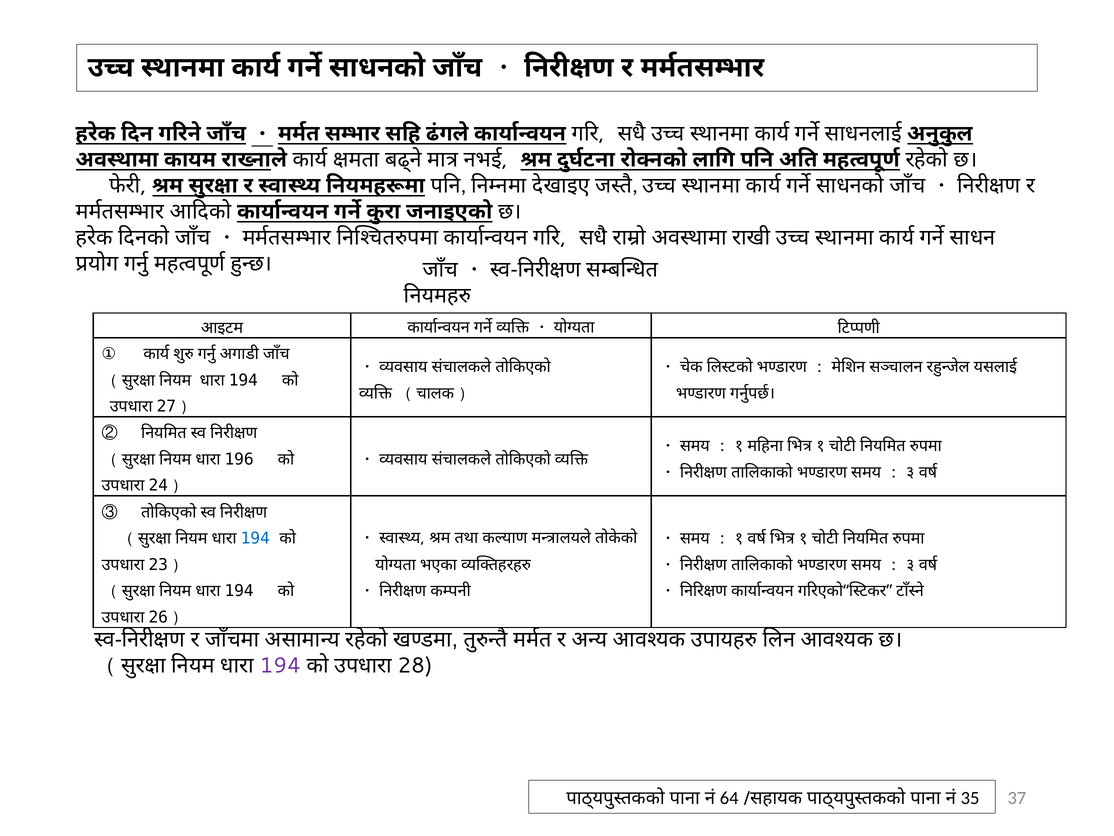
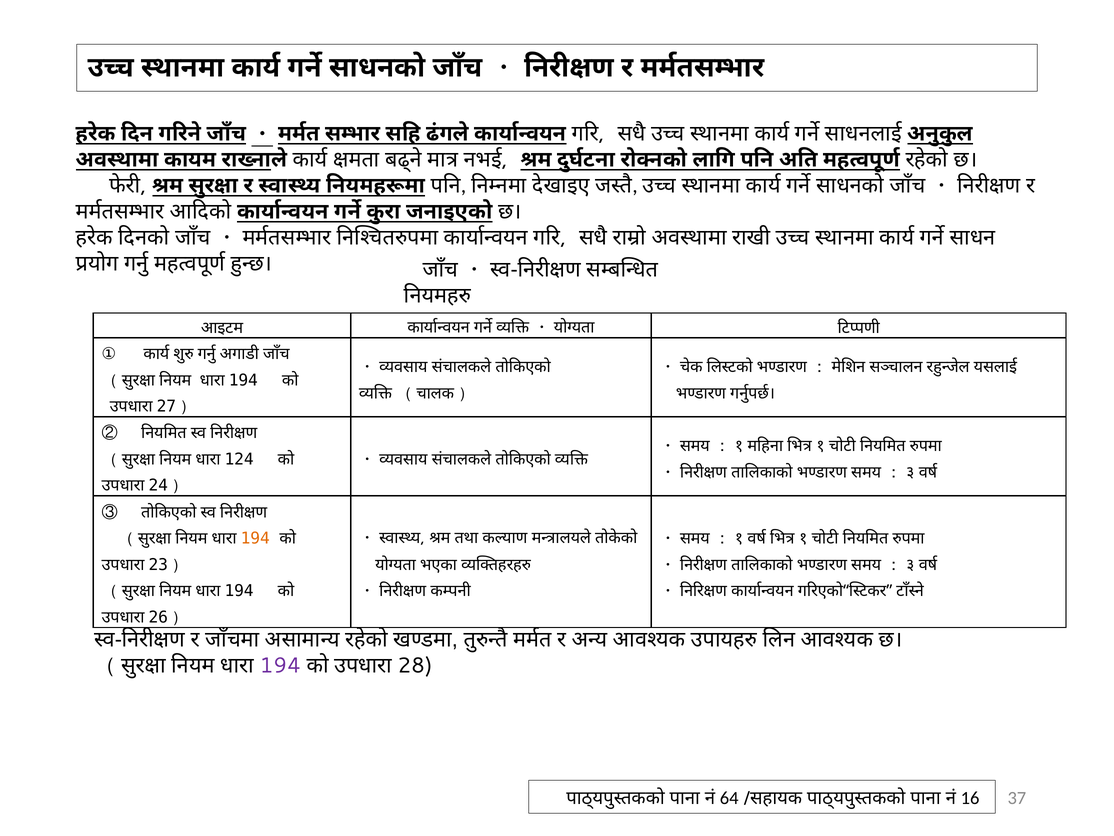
196: 196 -> 124
194 at (255, 538) colour: blue -> orange
35: 35 -> 16
